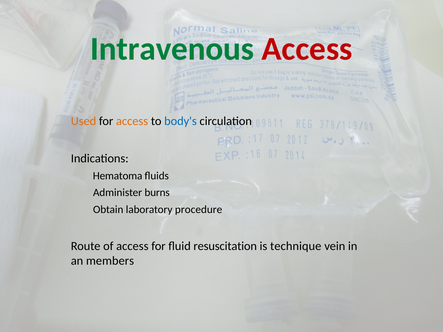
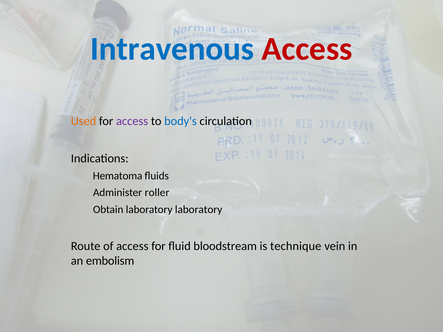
Intravenous colour: green -> blue
access at (132, 121) colour: orange -> purple
burns: burns -> roller
laboratory procedure: procedure -> laboratory
resuscitation: resuscitation -> bloodstream
members: members -> embolism
